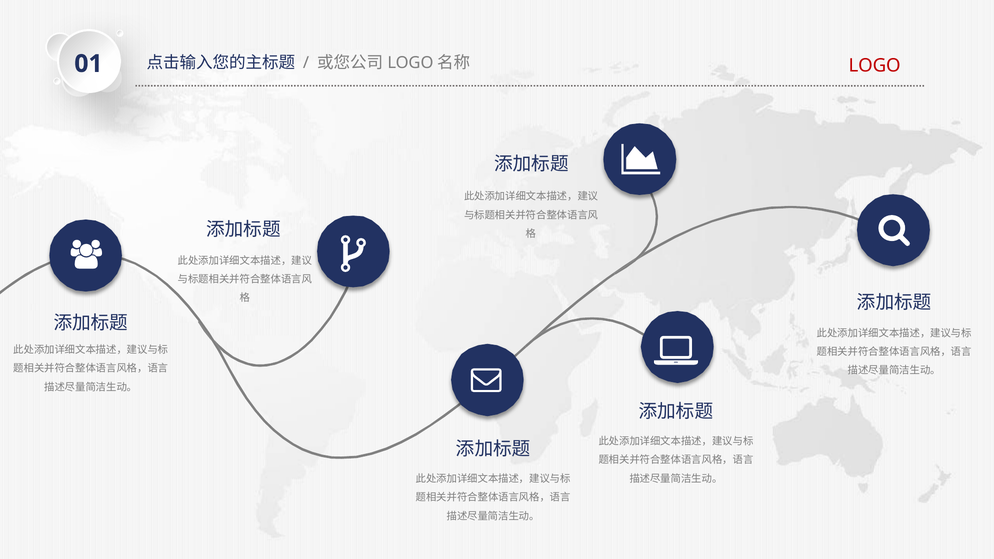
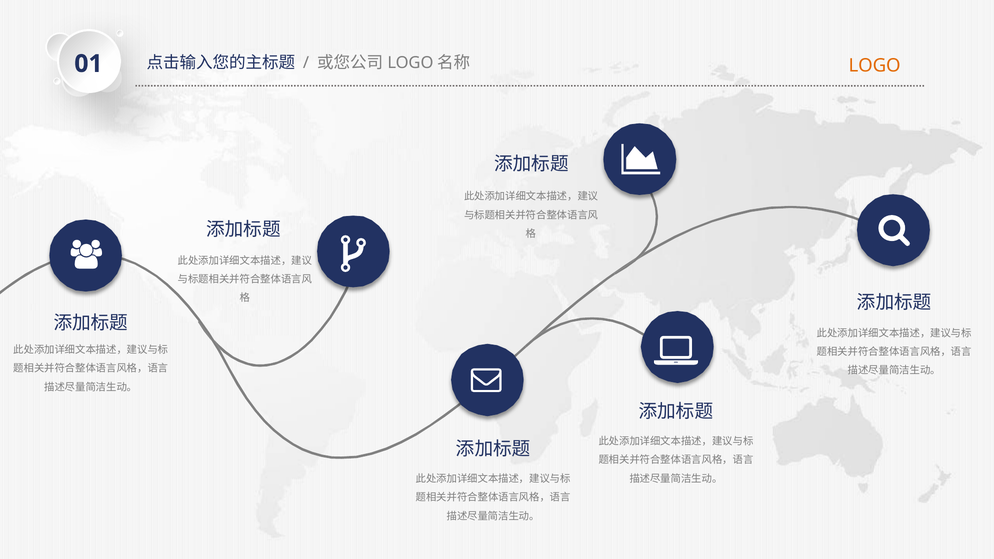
LOGO colour: red -> orange
